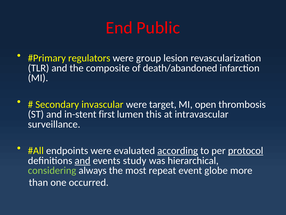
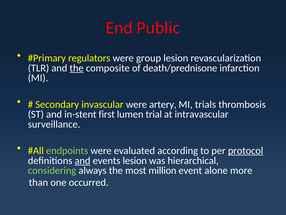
the at (77, 68) underline: none -> present
death/abandoned: death/abandoned -> death/prednisone
target: target -> artery
open: open -> trials
this: this -> trial
endpoints colour: white -> light green
according underline: present -> none
events study: study -> lesion
repeat: repeat -> million
globe: globe -> alone
